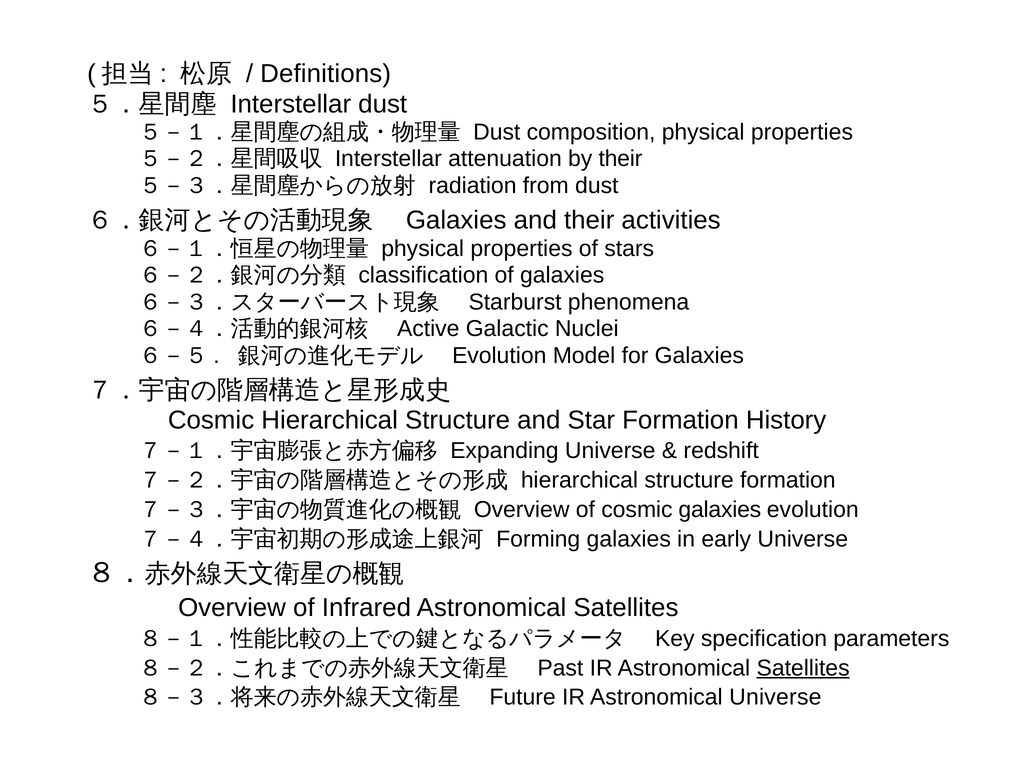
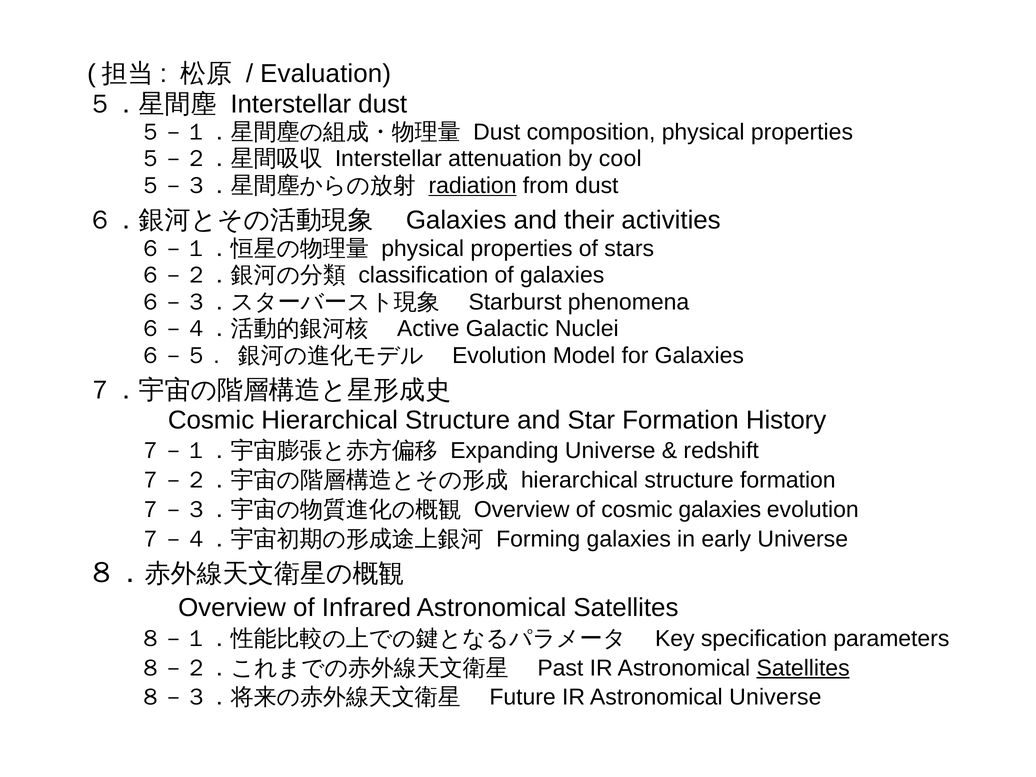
Definitions: Definitions -> Evaluation
by their: their -> cool
radiation underline: none -> present
